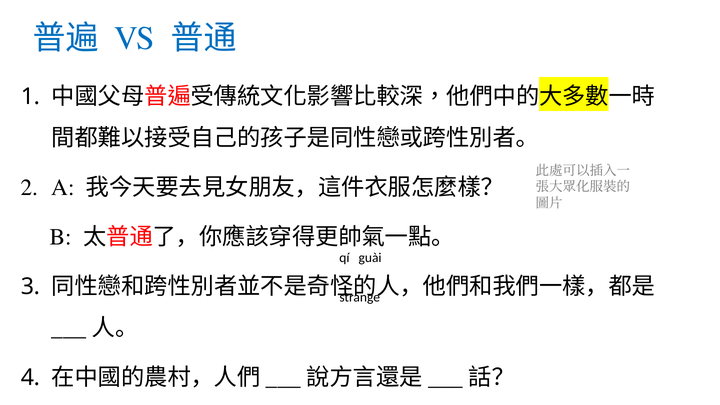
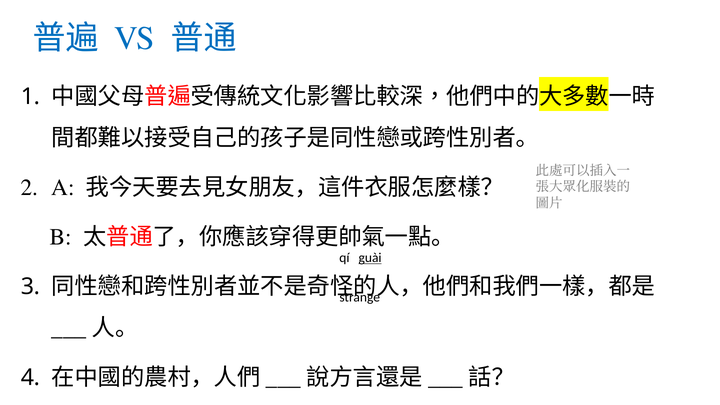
guài underline: none -> present
